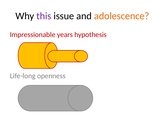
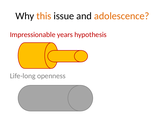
this colour: purple -> orange
